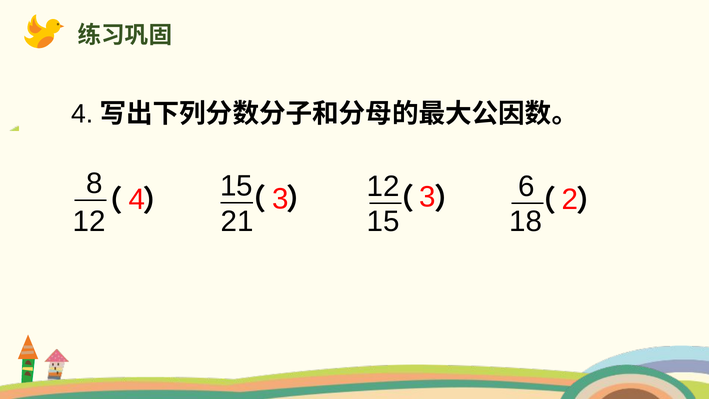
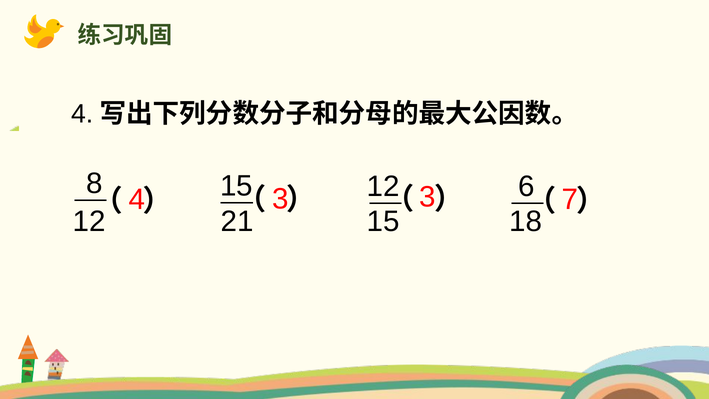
2: 2 -> 7
